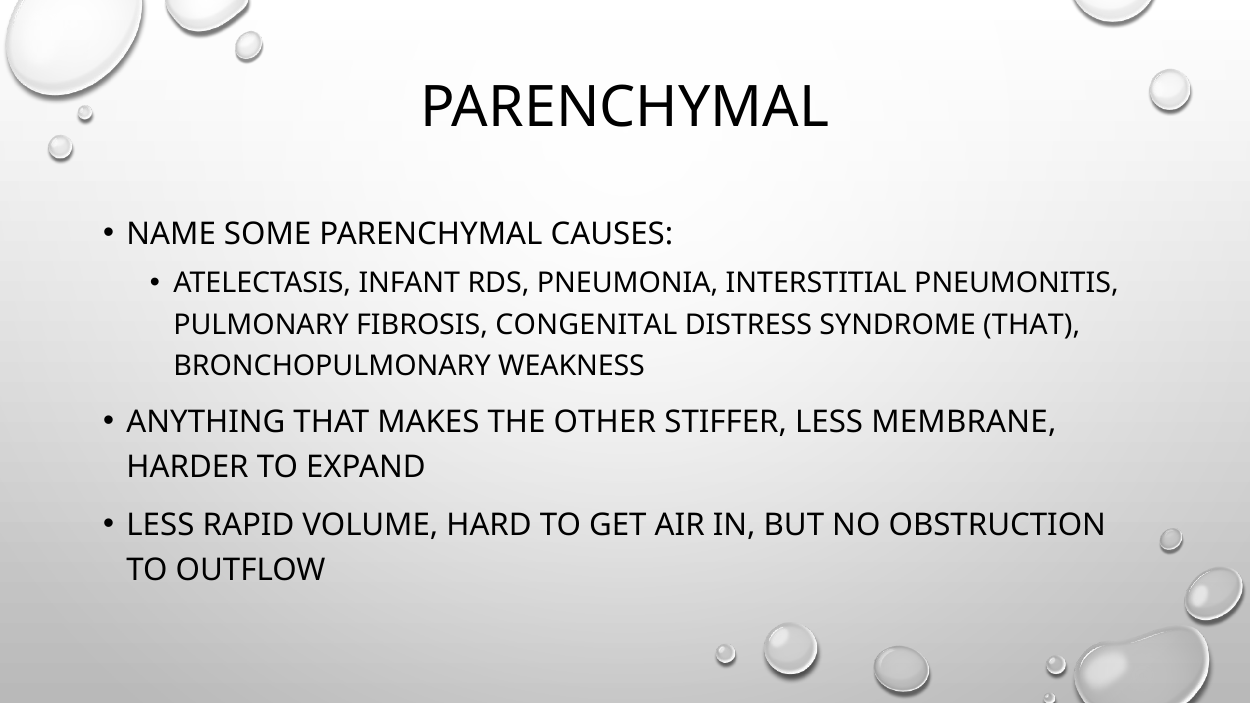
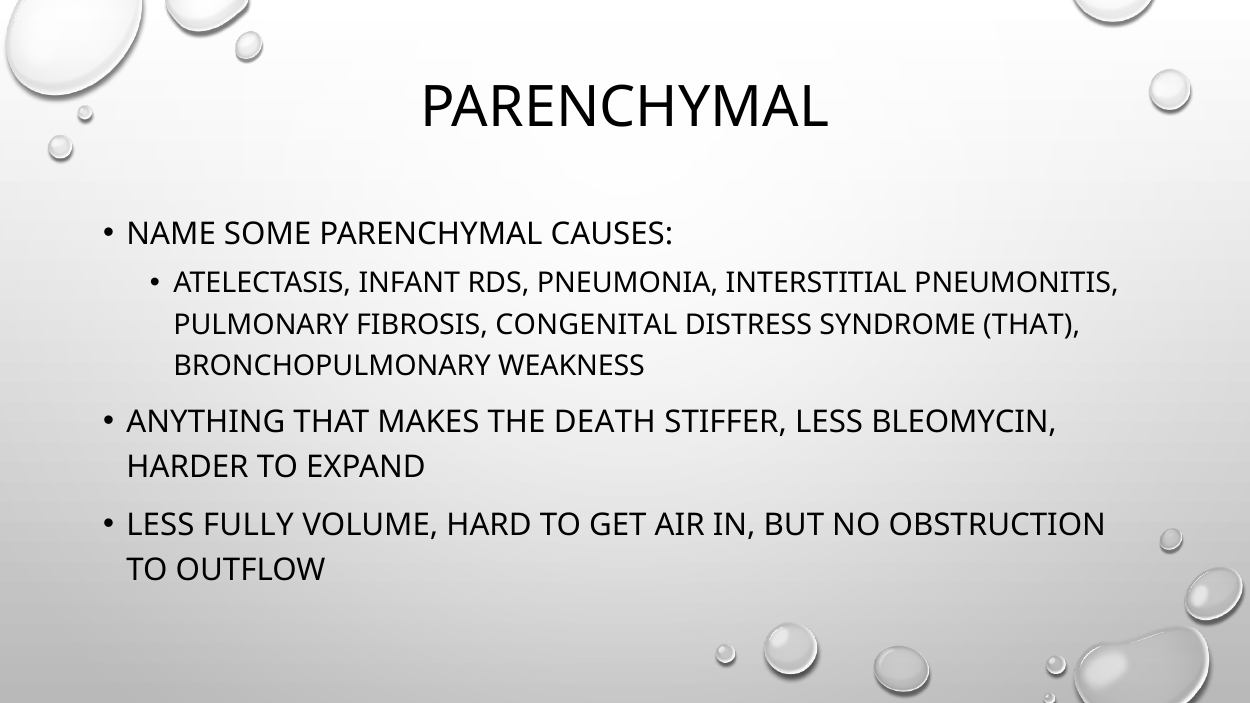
OTHER: OTHER -> DEATH
MEMBRANE: MEMBRANE -> BLEOMYCIN
RAPID: RAPID -> FULLY
